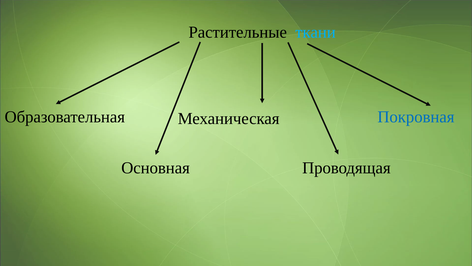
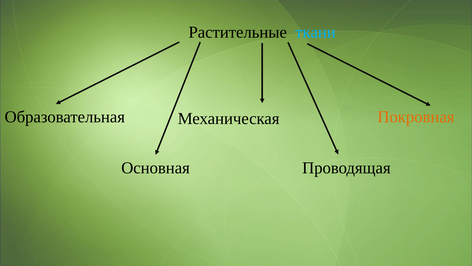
Покровная colour: blue -> orange
